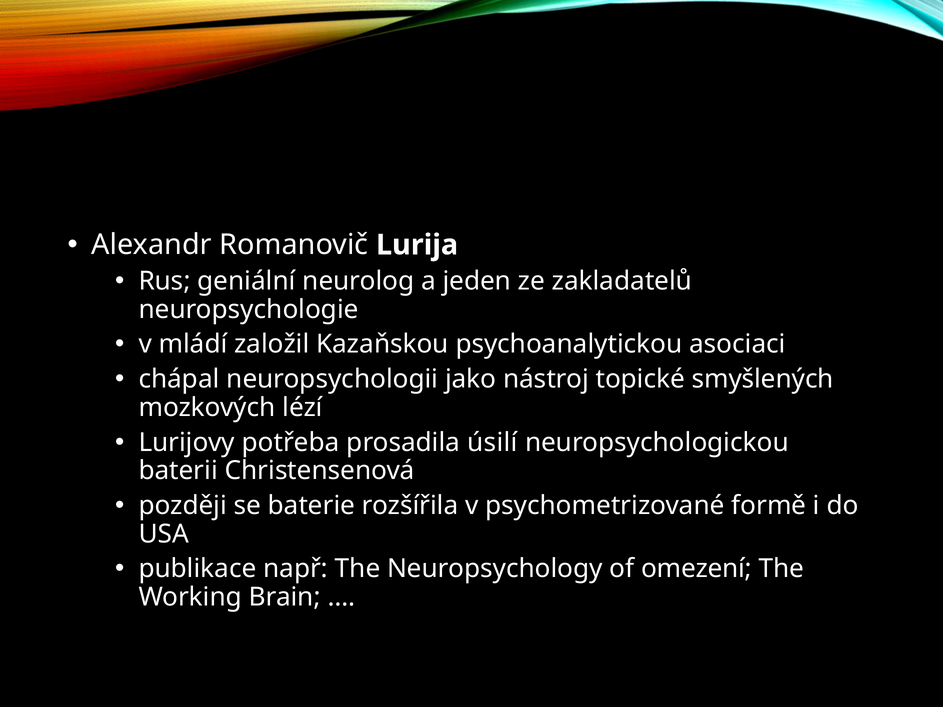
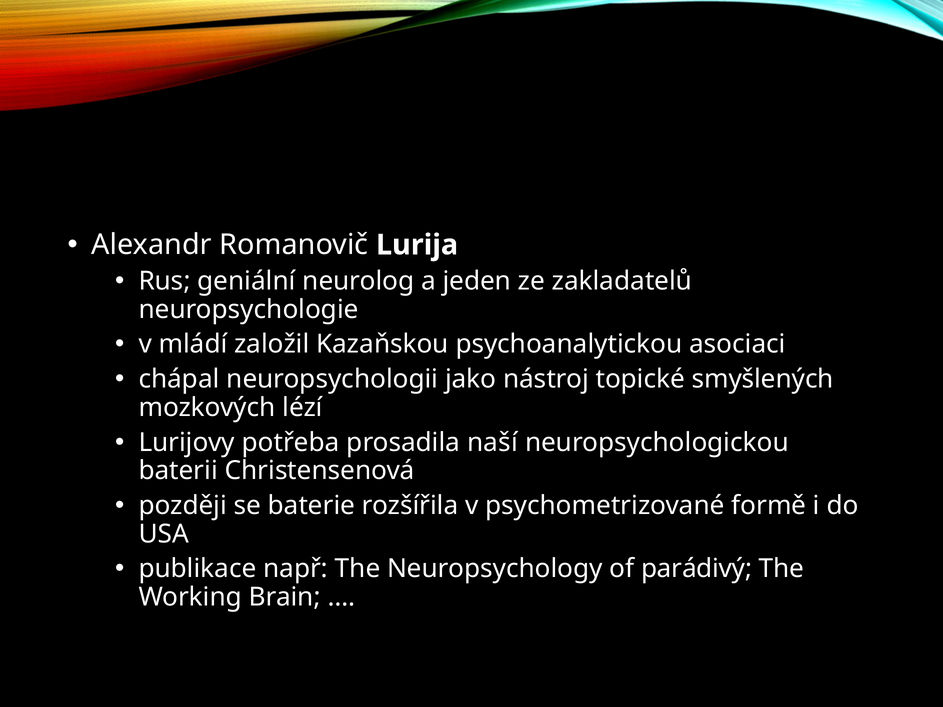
úsilí: úsilí -> naší
omezení: omezení -> parádivý
